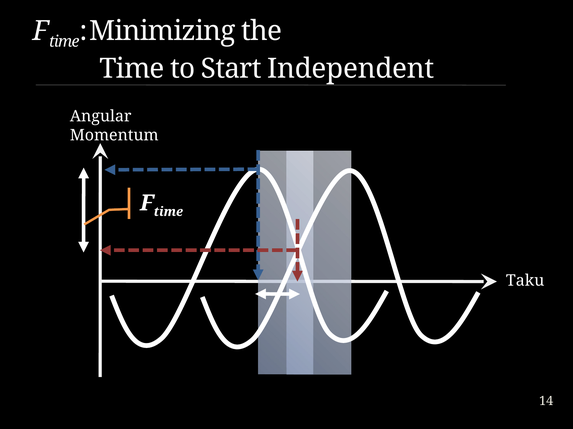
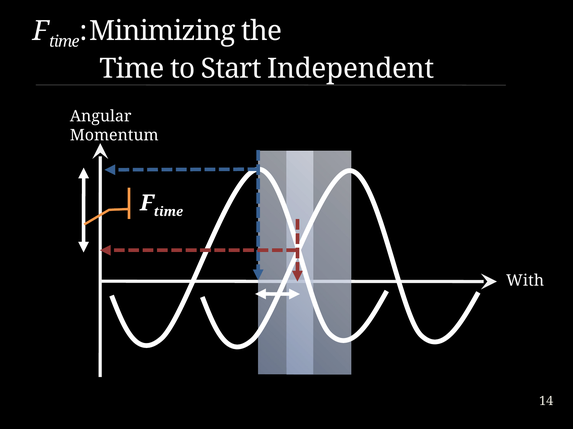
Taku: Taku -> With
